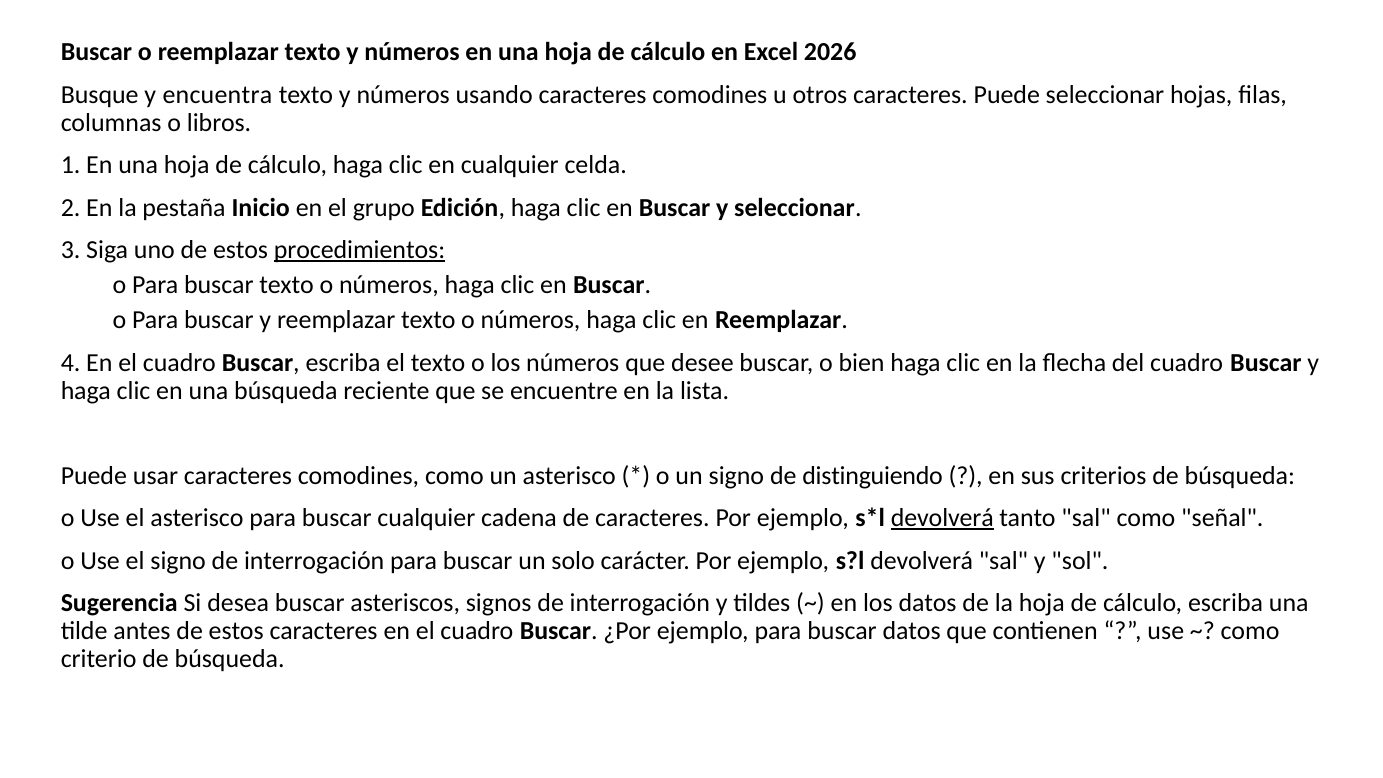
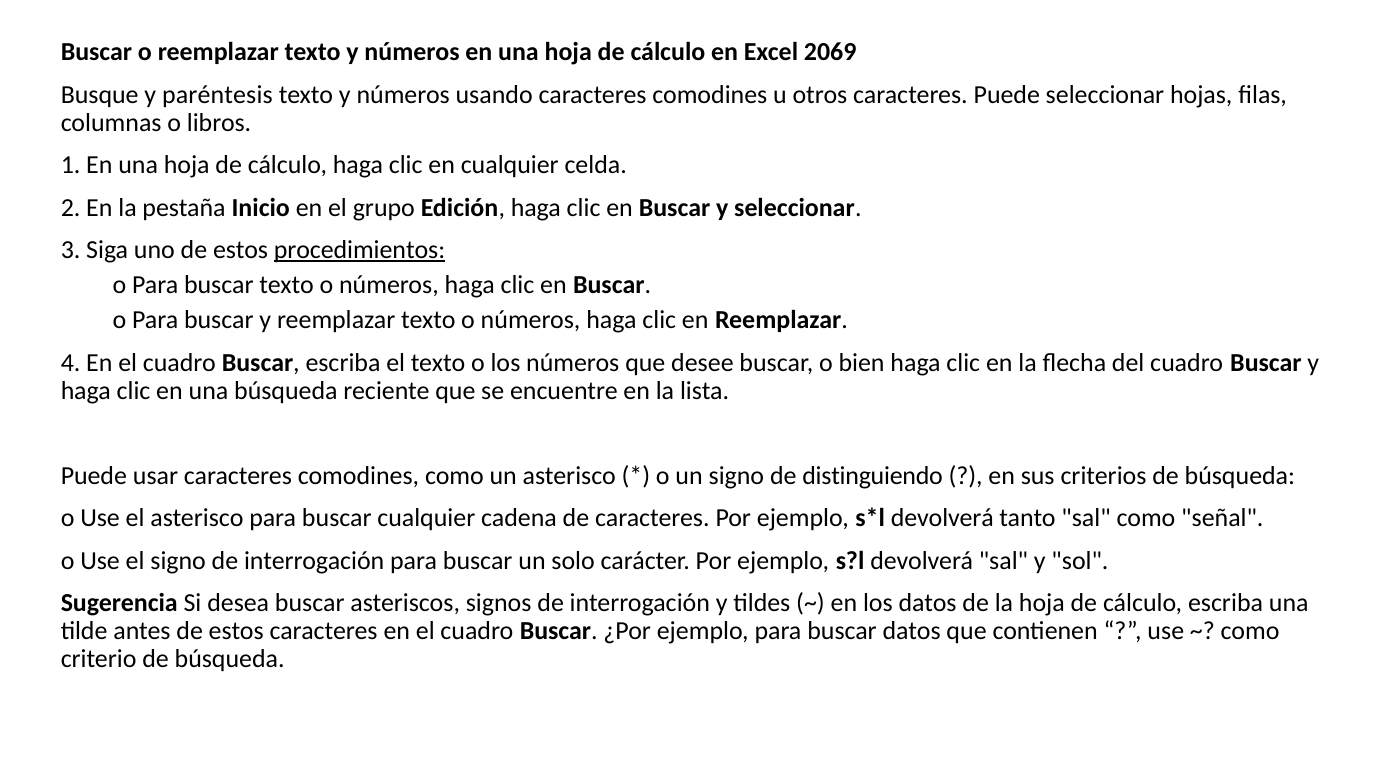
2026: 2026 -> 2069
encuentra: encuentra -> paréntesis
devolverá at (942, 518) underline: present -> none
